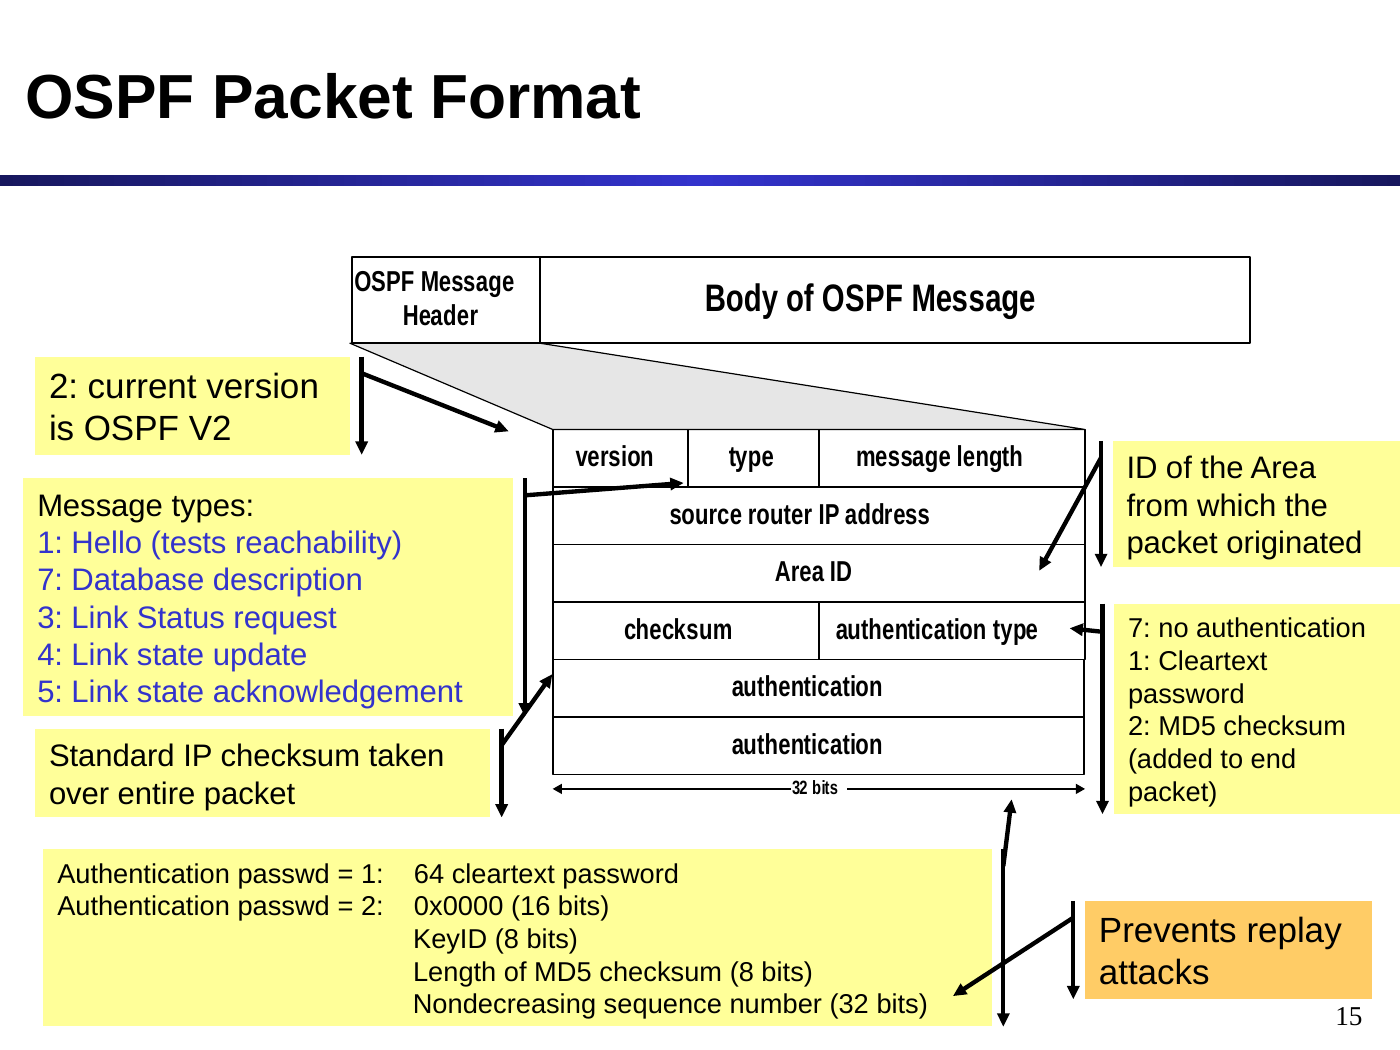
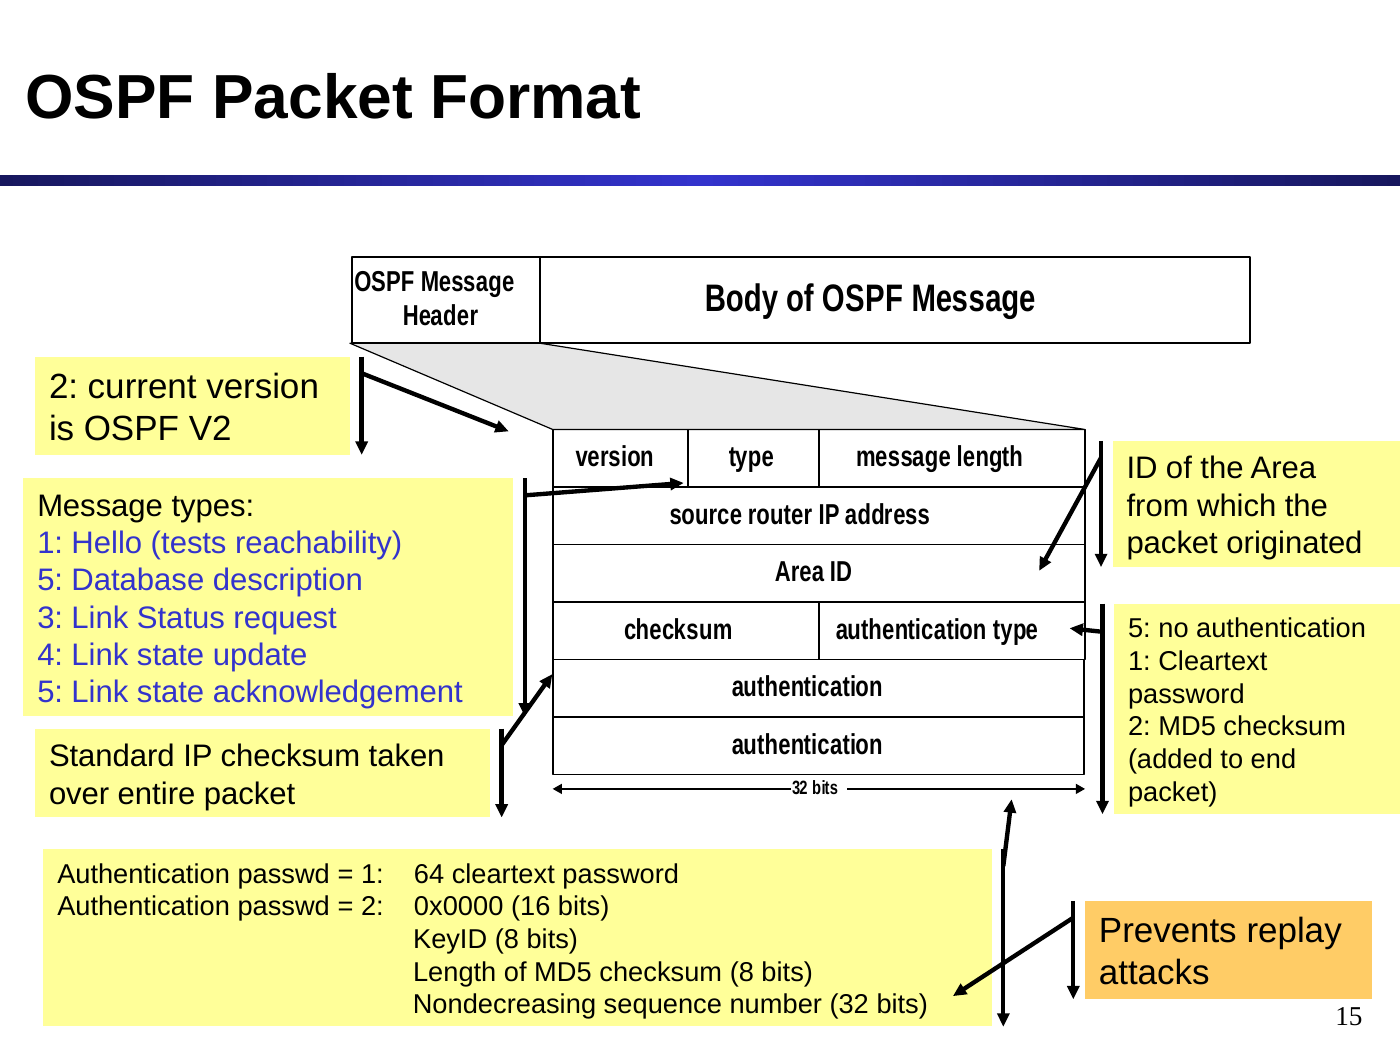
7 at (50, 581): 7 -> 5
7 at (1139, 629): 7 -> 5
